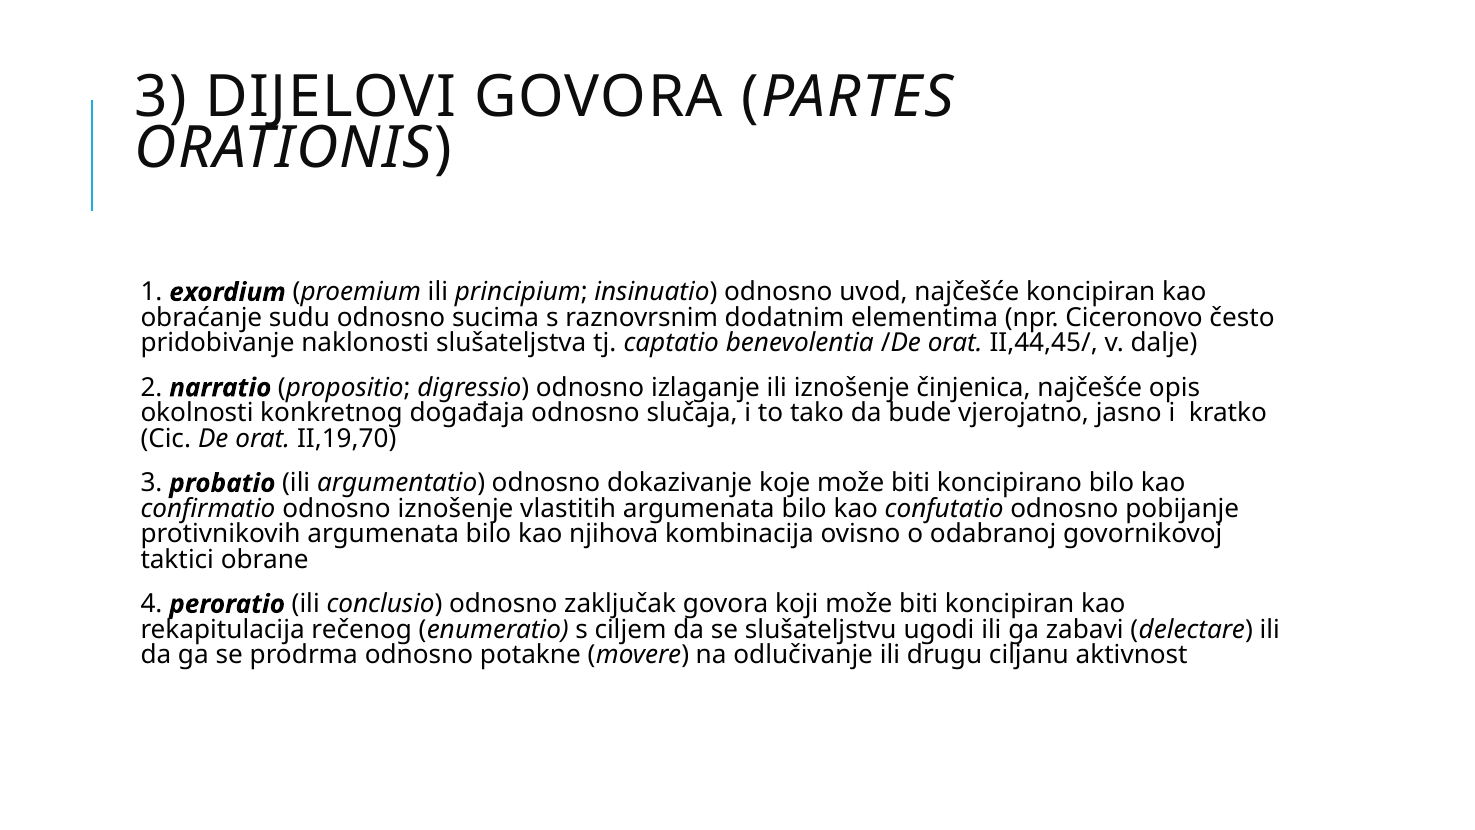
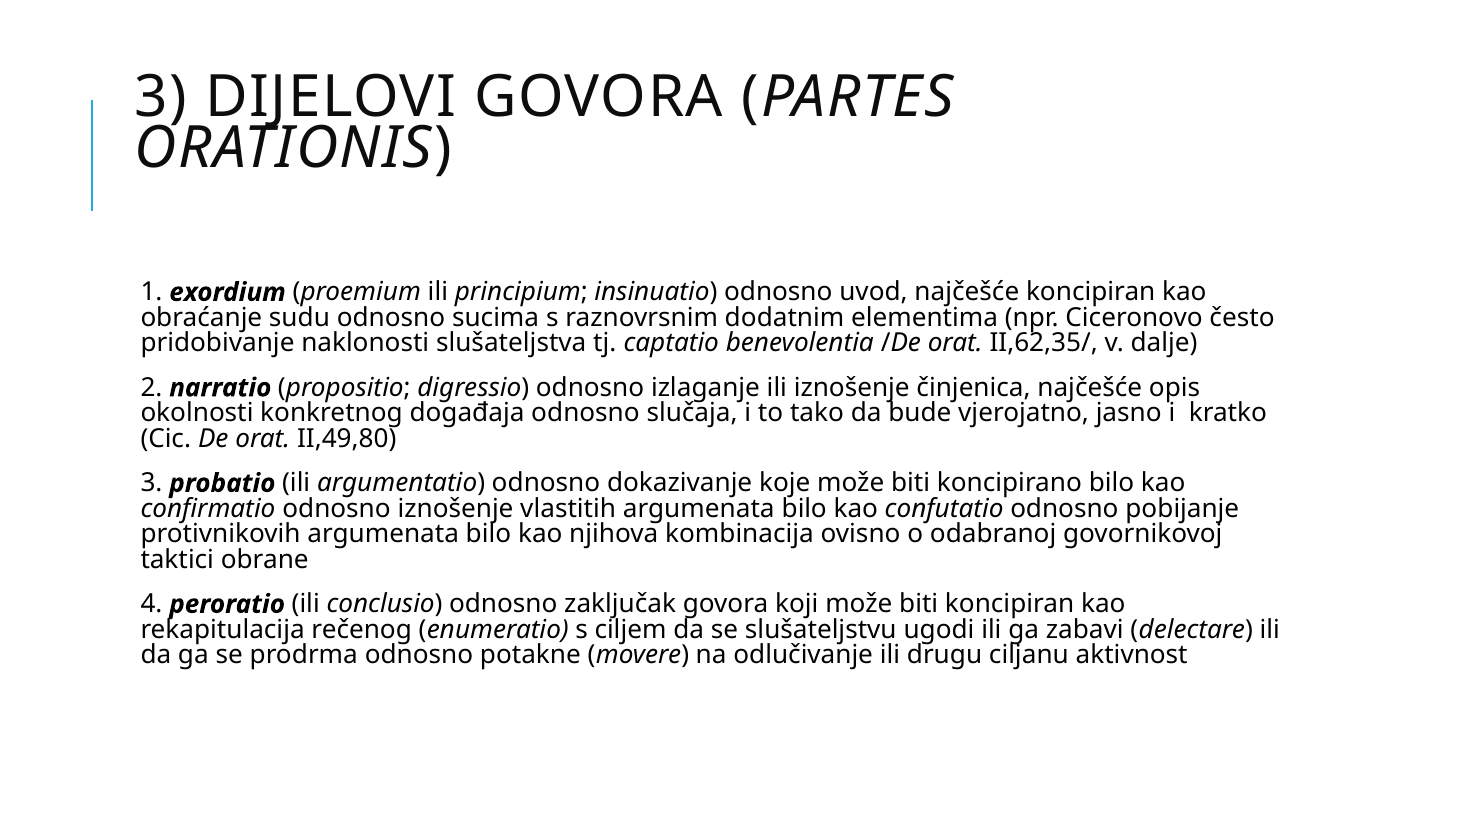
II,44,45/: II,44,45/ -> II,62,35/
II,19,70: II,19,70 -> II,49,80
